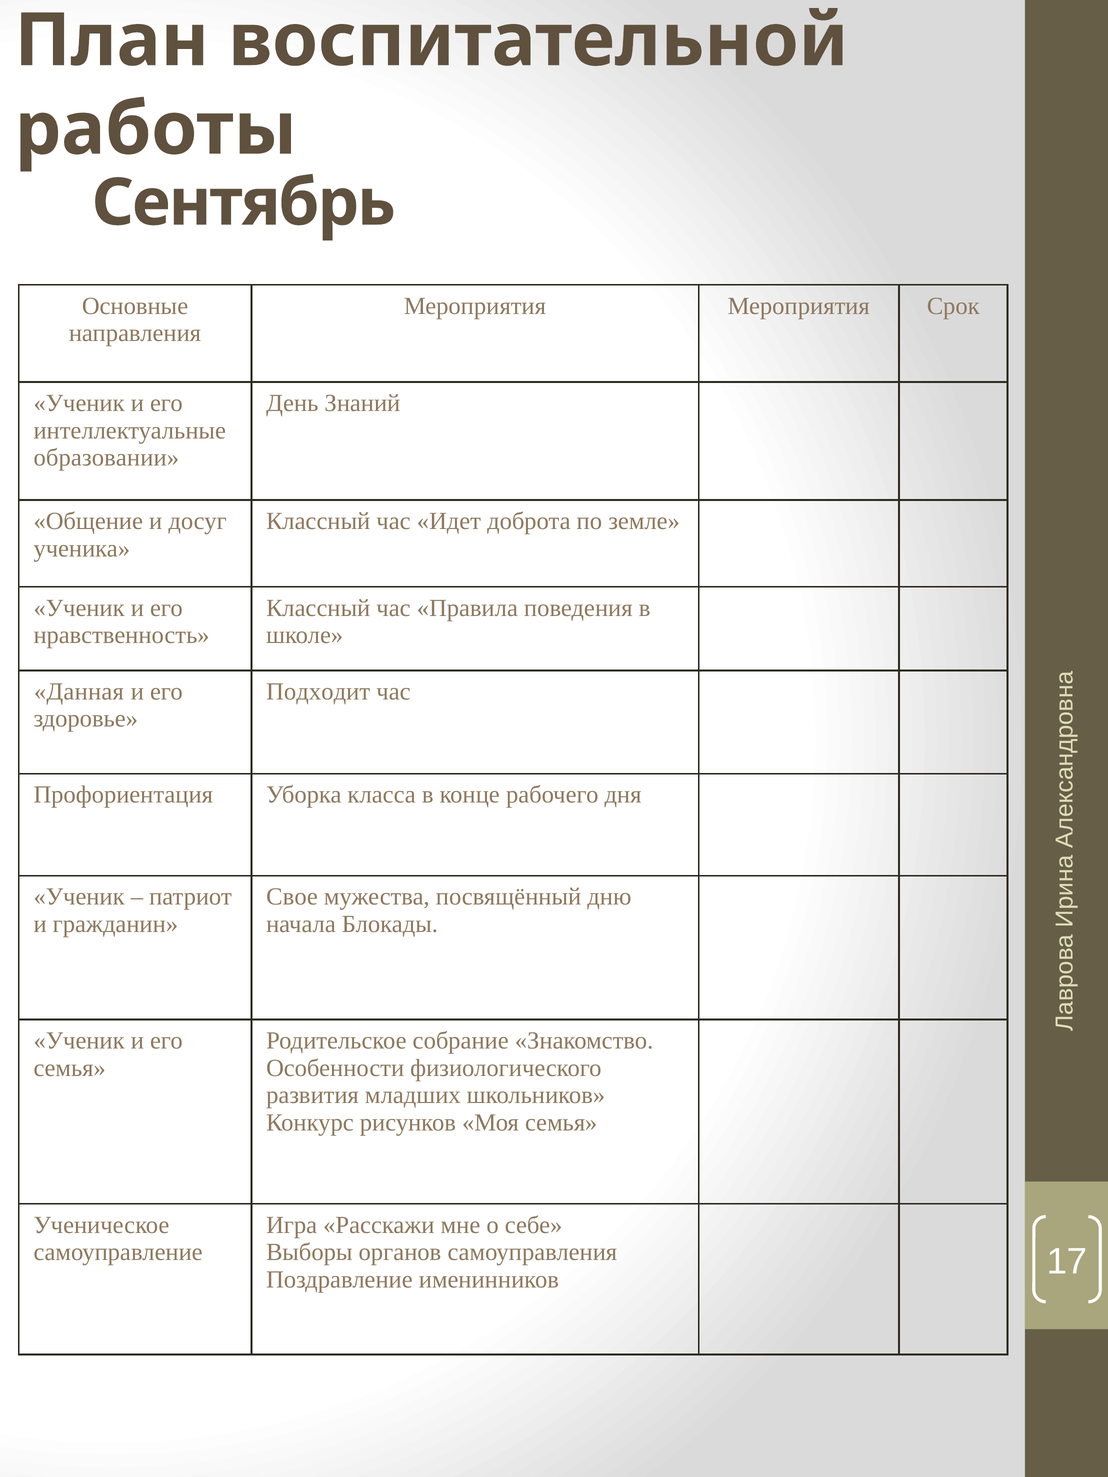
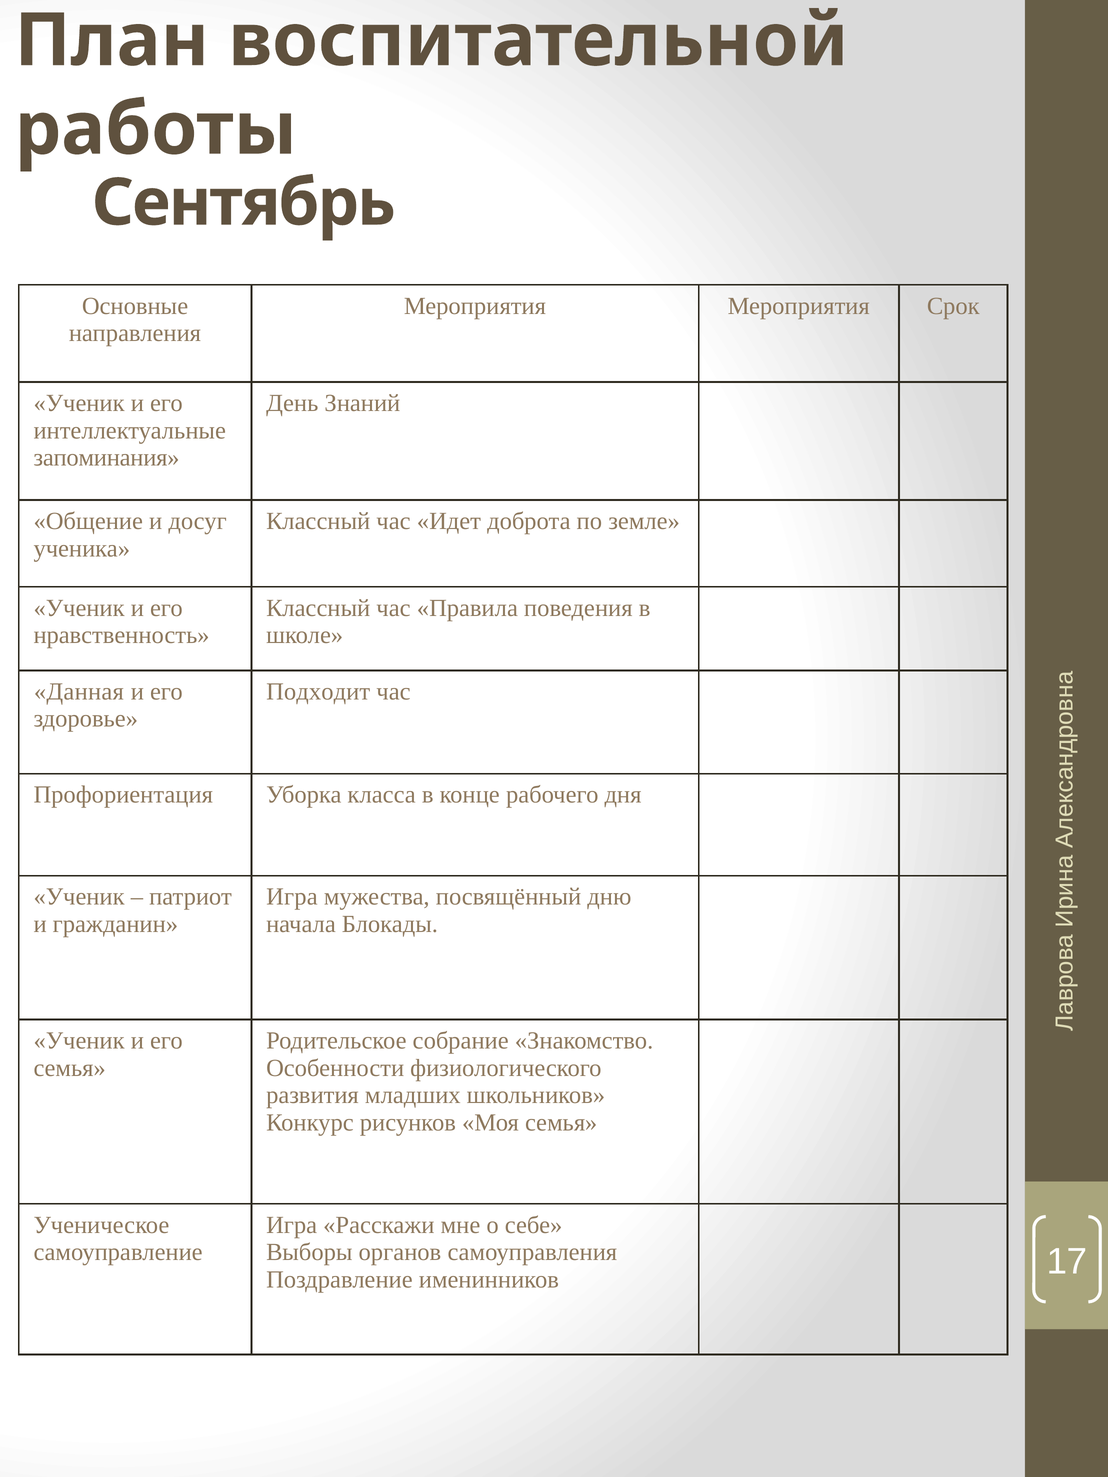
образовании: образовании -> запоминания
Свое at (292, 897): Свое -> Игра
